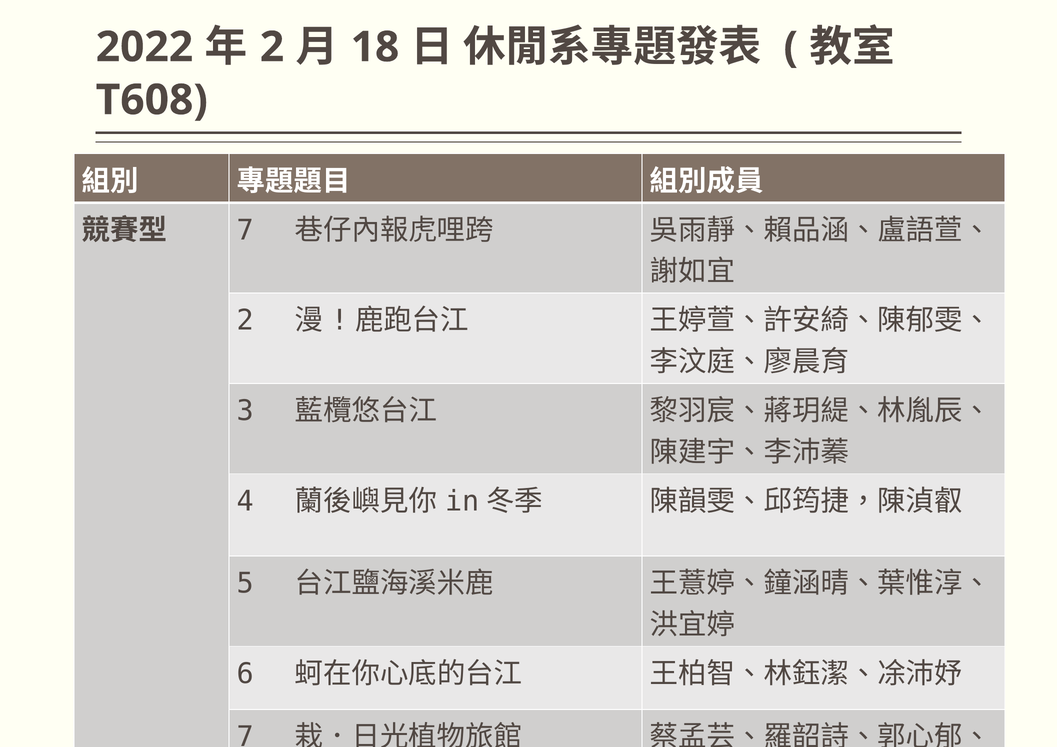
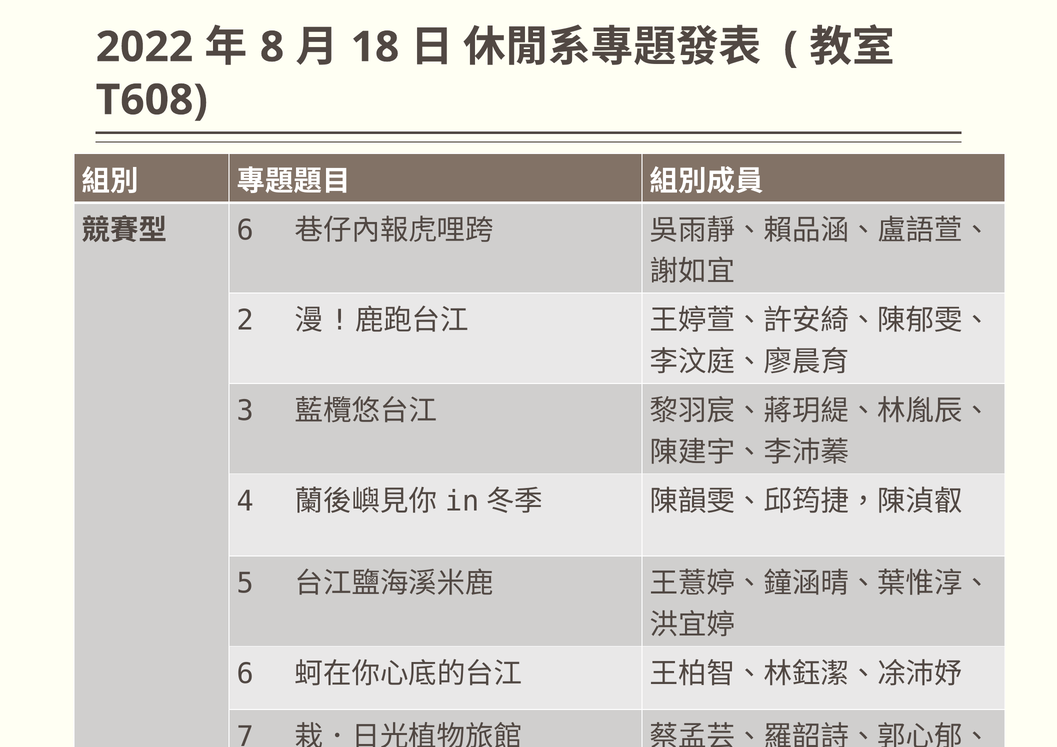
2 at (272, 47): 2 -> 8
7 at (245, 230): 7 -> 6
